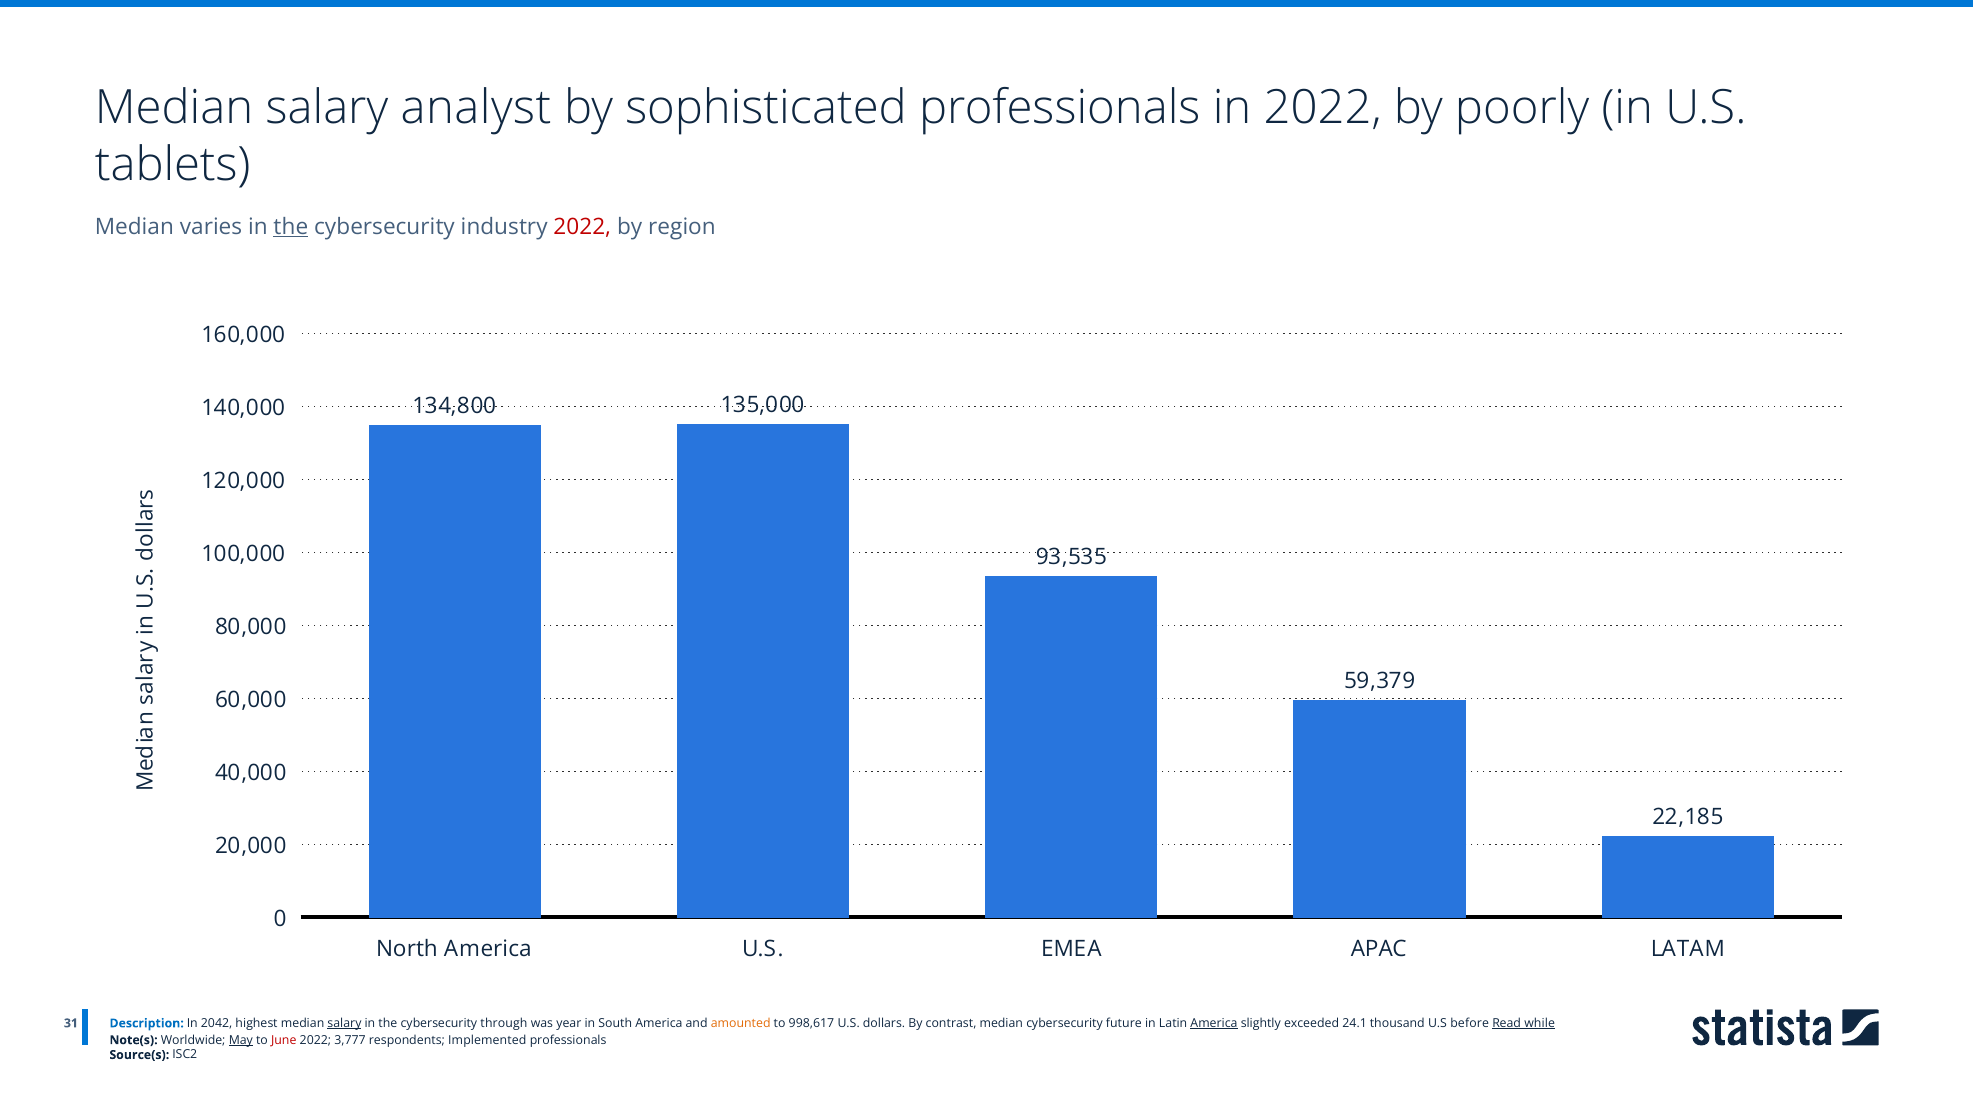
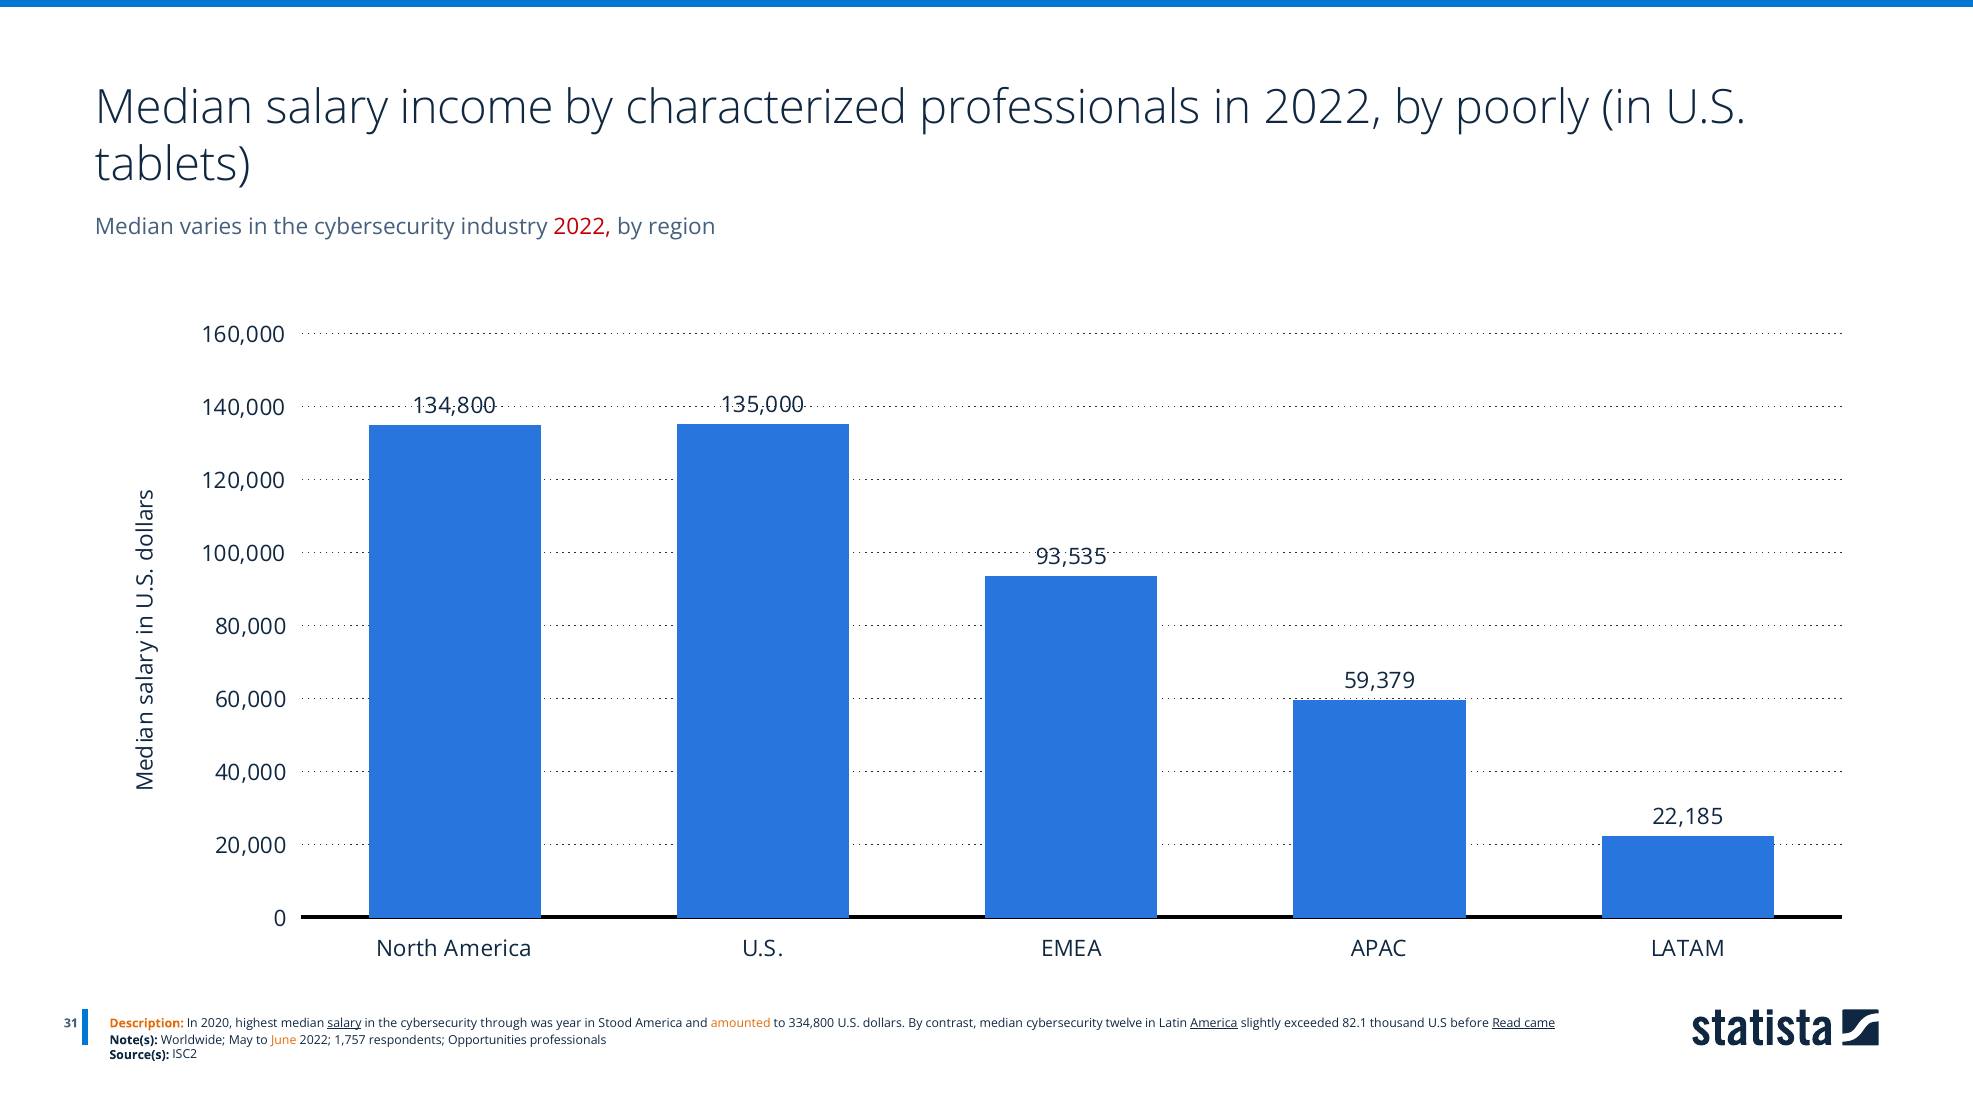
analyst: analyst -> income
sophisticated: sophisticated -> characterized
the at (291, 227) underline: present -> none
Description colour: blue -> orange
2042: 2042 -> 2020
South: South -> Stood
998,617: 998,617 -> 334,800
future: future -> twelve
24.1: 24.1 -> 82.1
while: while -> came
May underline: present -> none
June colour: red -> orange
3,777: 3,777 -> 1,757
Implemented: Implemented -> Opportunities
